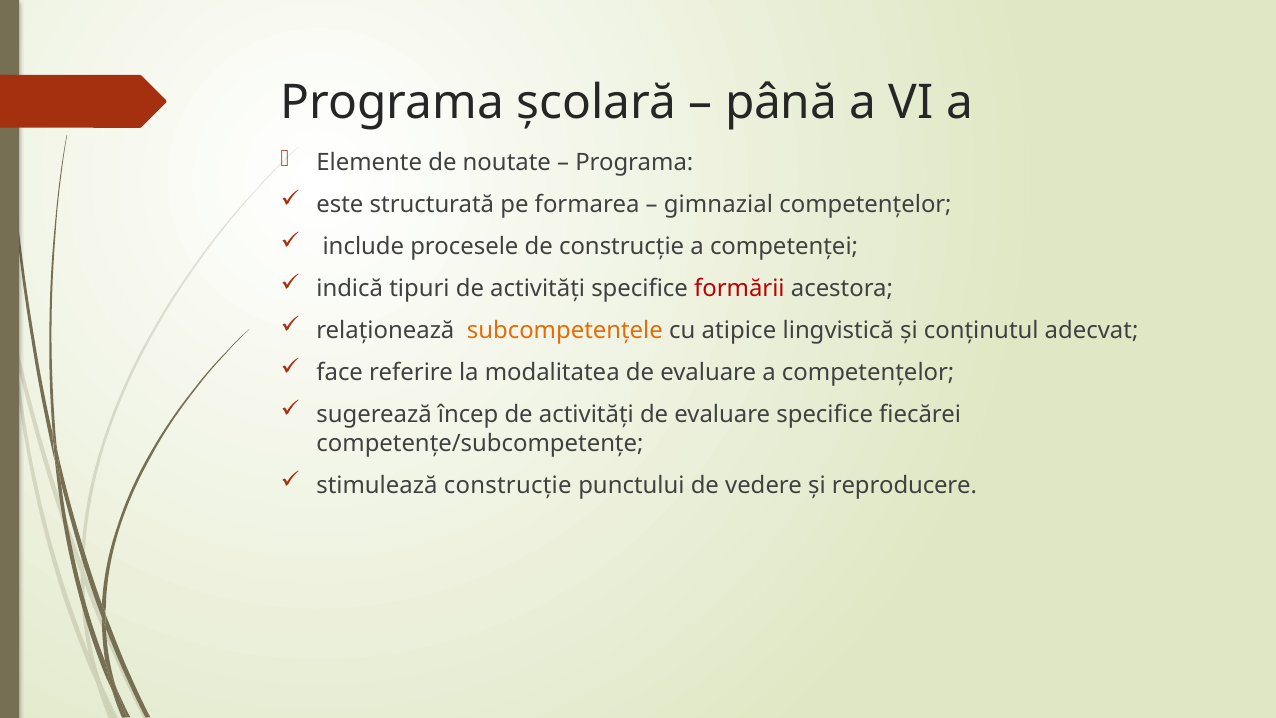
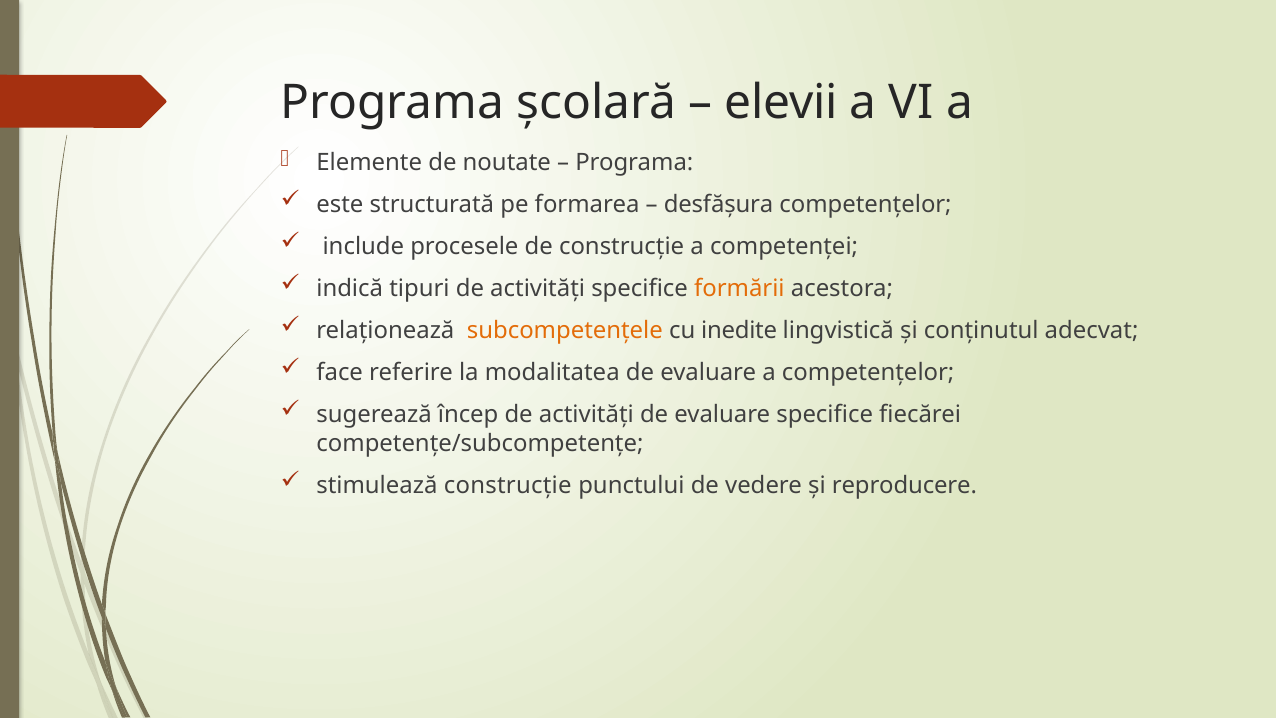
până: până -> elevii
gimnazial: gimnazial -> desfășura
formării colour: red -> orange
atipice: atipice -> inedite
